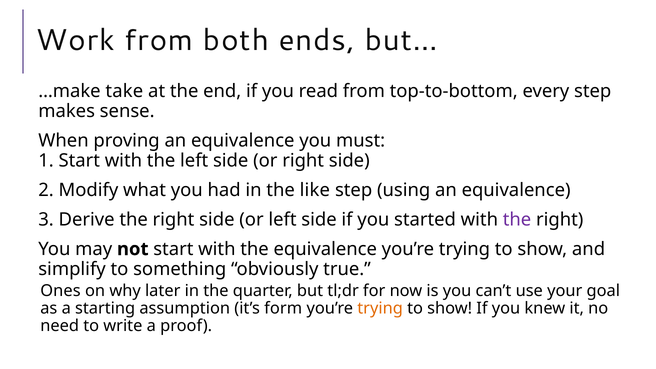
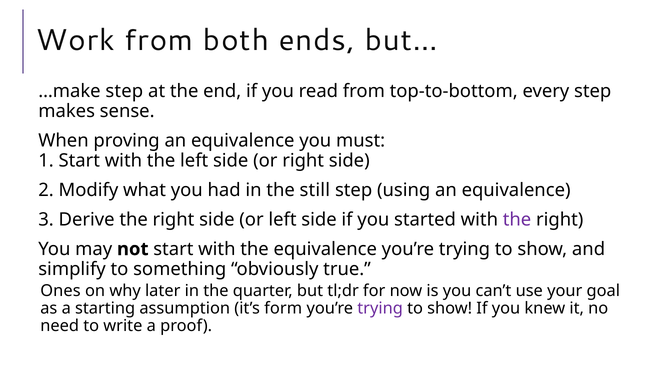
…make take: take -> step
like: like -> still
trying at (380, 308) colour: orange -> purple
